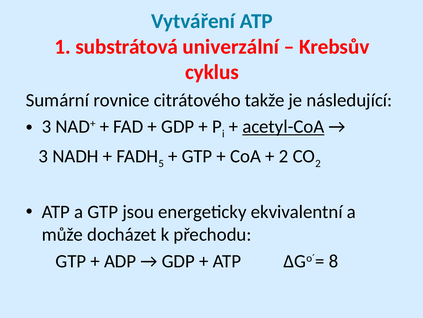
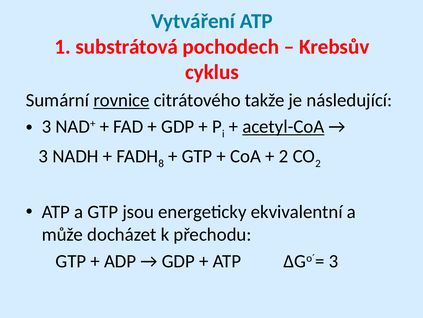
univerzální: univerzální -> pochodech
rovnice underline: none -> present
5: 5 -> 8
∆Go´= 8: 8 -> 3
